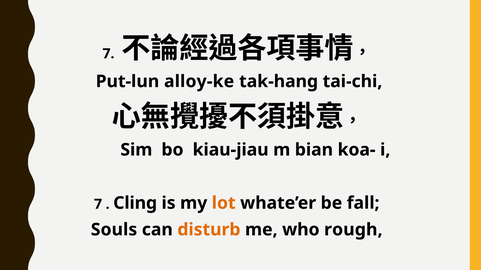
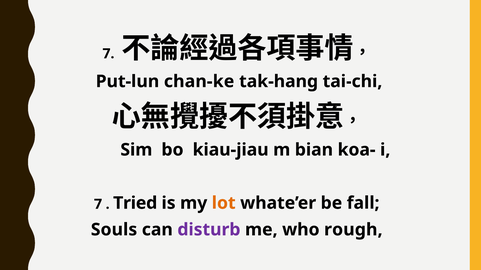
alloy-ke: alloy-ke -> chan-ke
Cling: Cling -> Tried
disturb colour: orange -> purple
